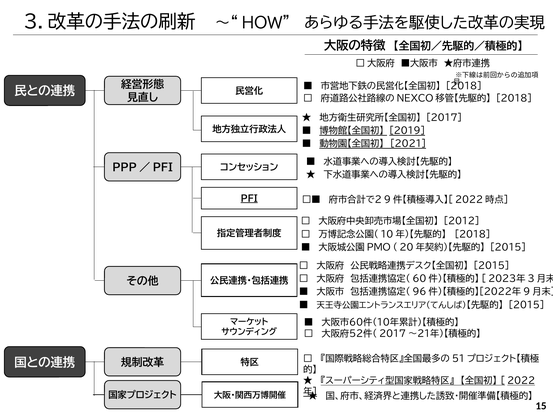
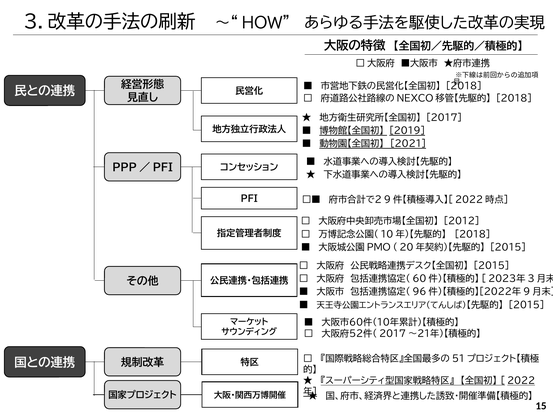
PFI underline: present -> none
